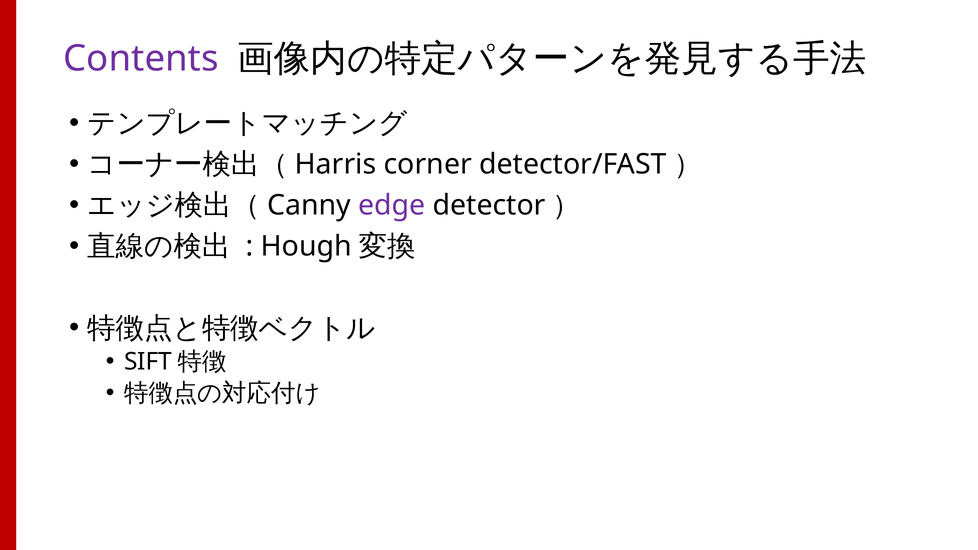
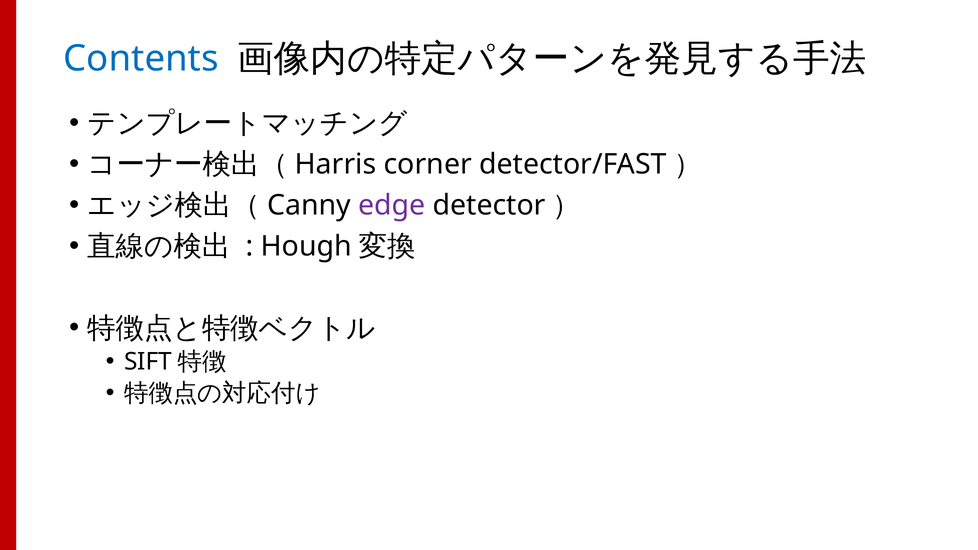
Contents colour: purple -> blue
